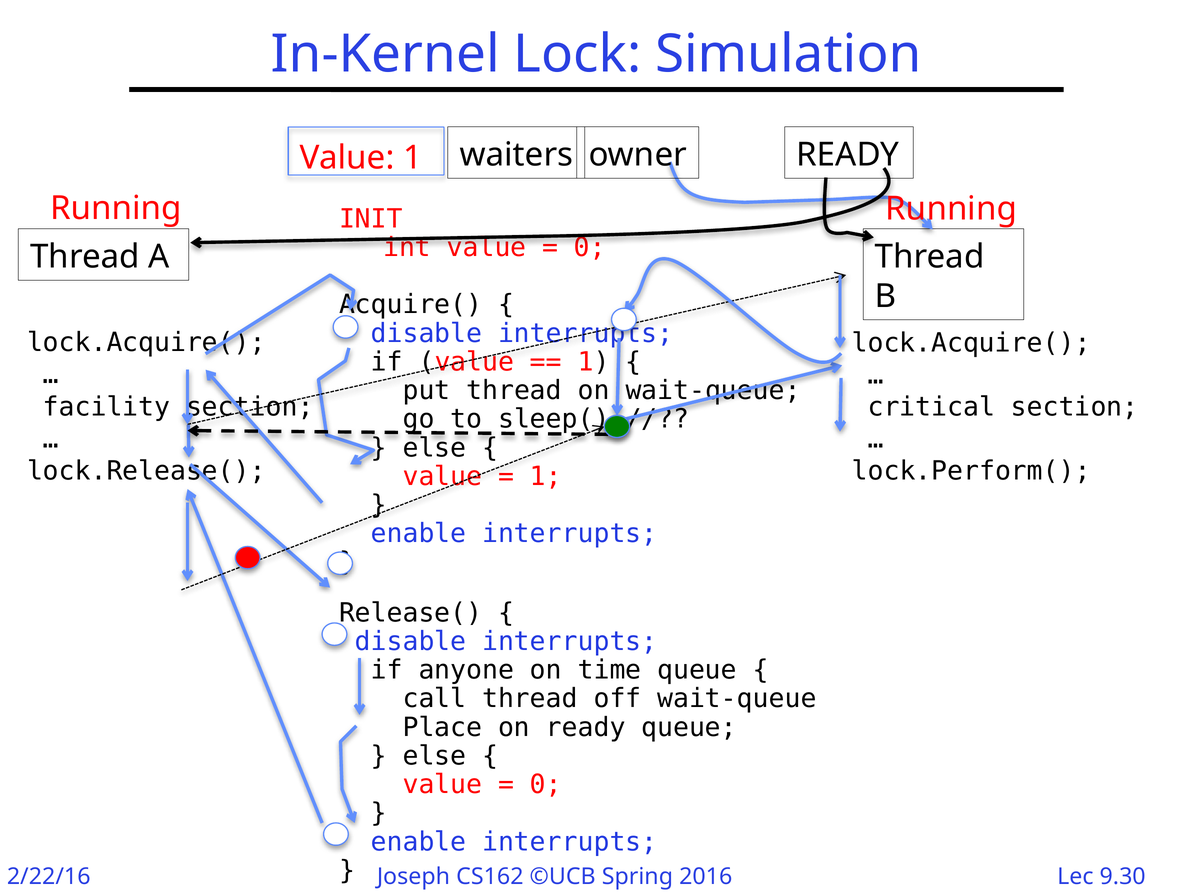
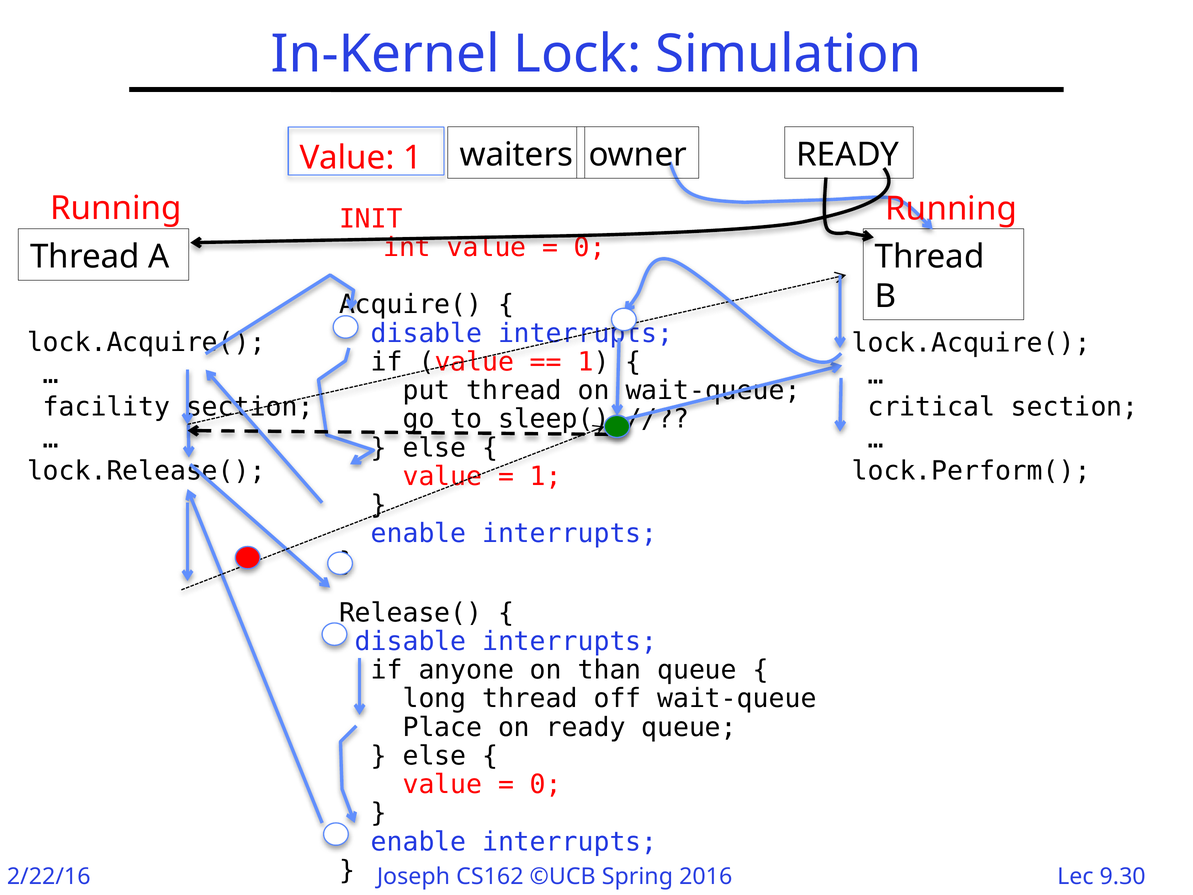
time: time -> than
call: call -> long
